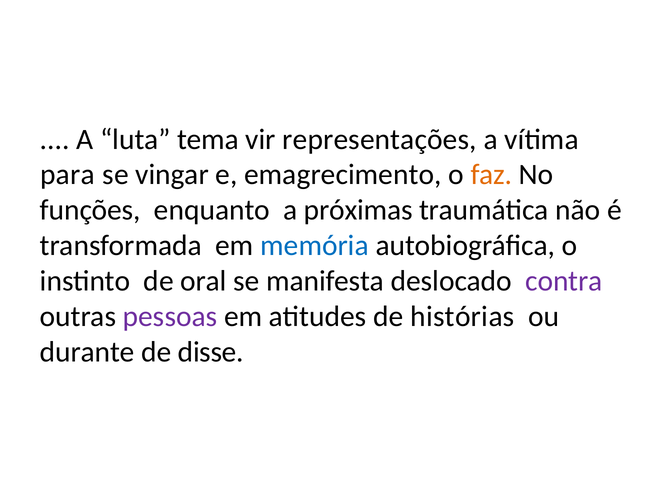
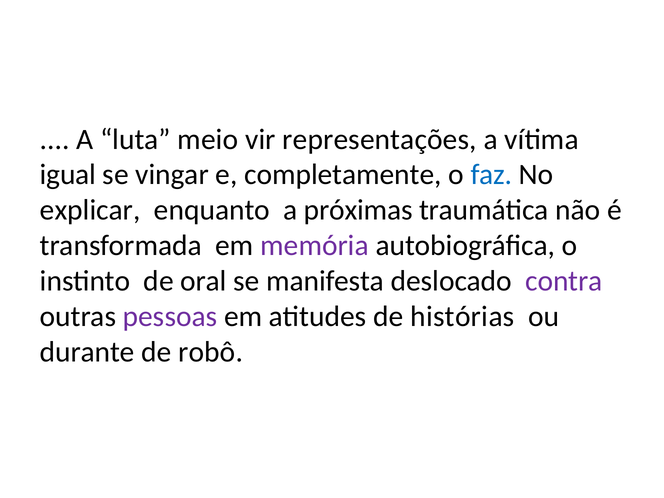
tema: tema -> meio
para: para -> igual
emagrecimento: emagrecimento -> completamente
faz colour: orange -> blue
funções: funções -> explicar
memória colour: blue -> purple
disse: disse -> robô
